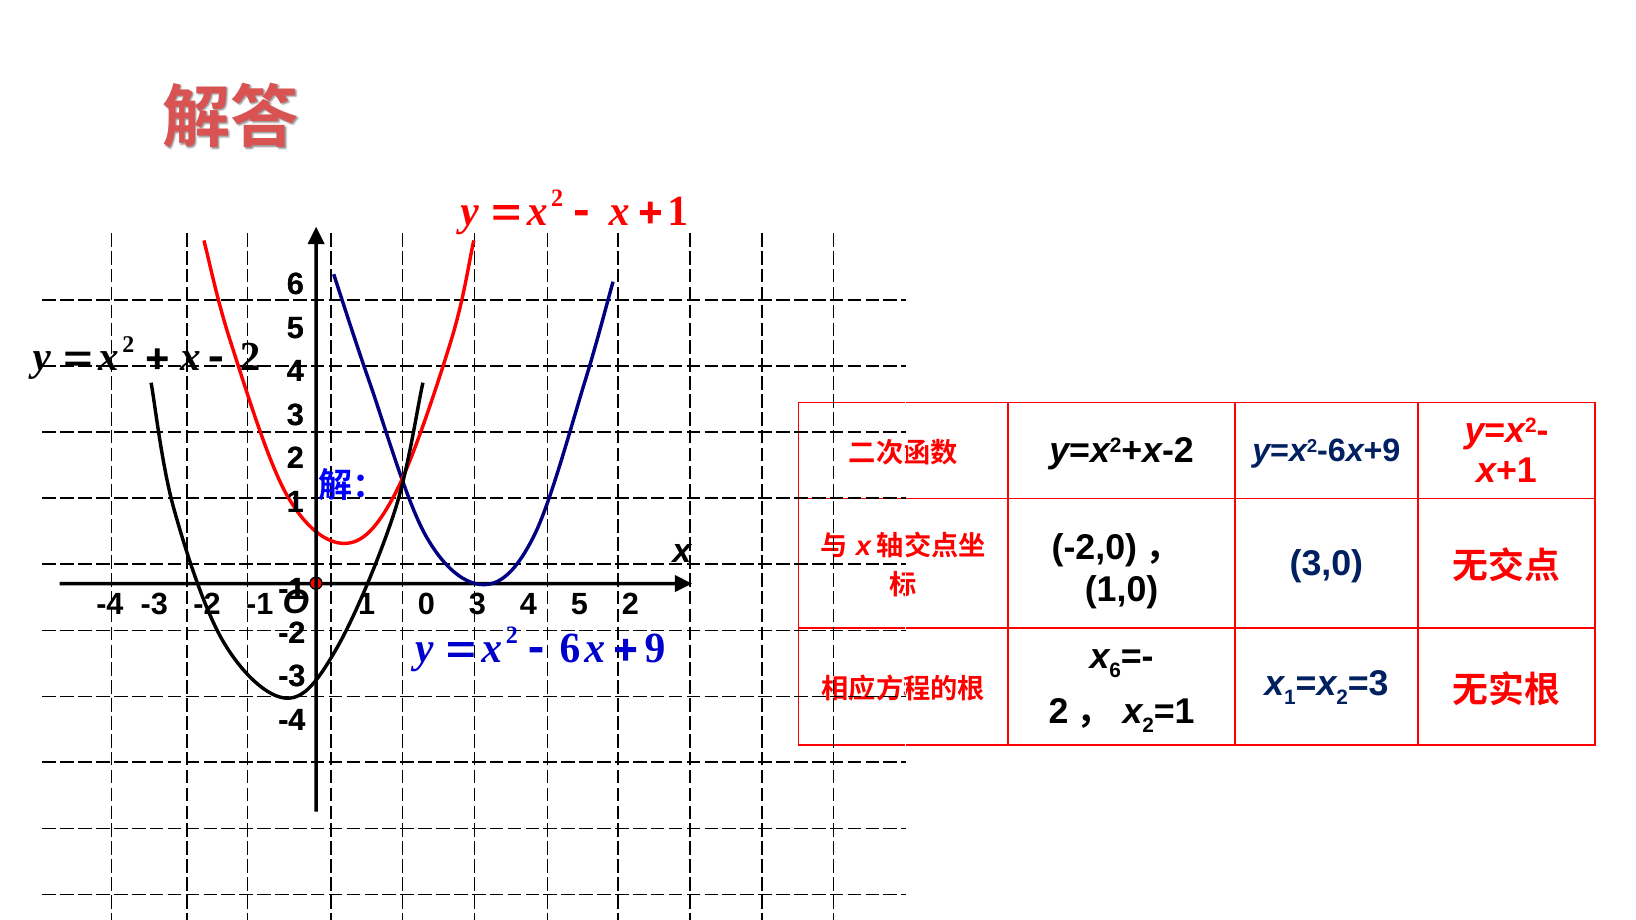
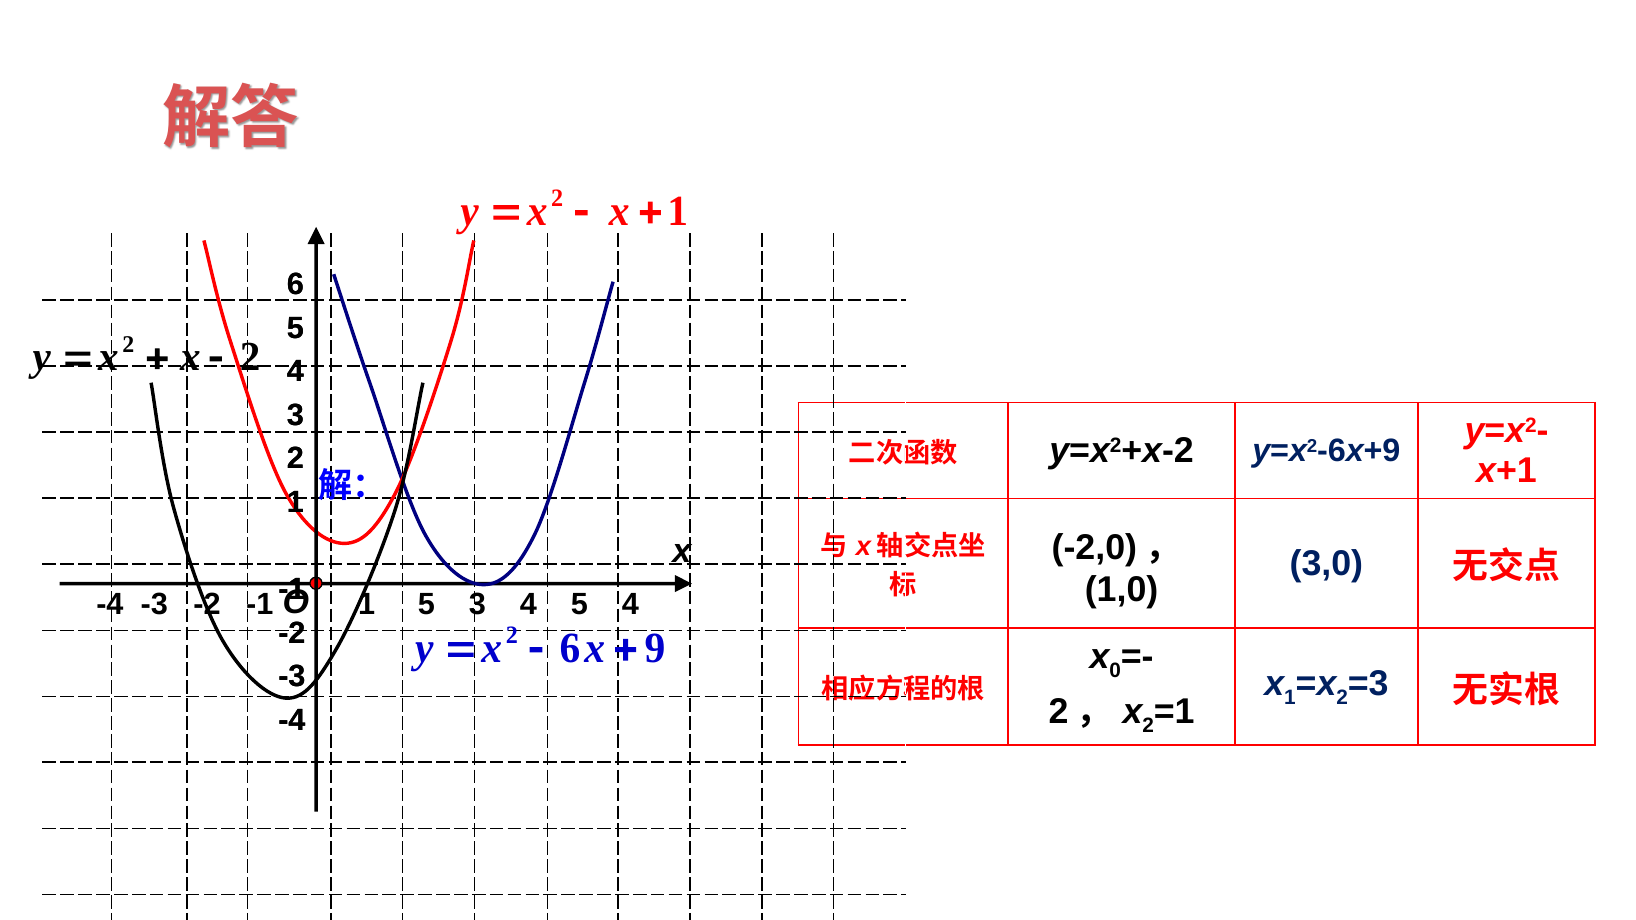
1 0: 0 -> 5
4 5 2: 2 -> 4
x 6: 6 -> 0
